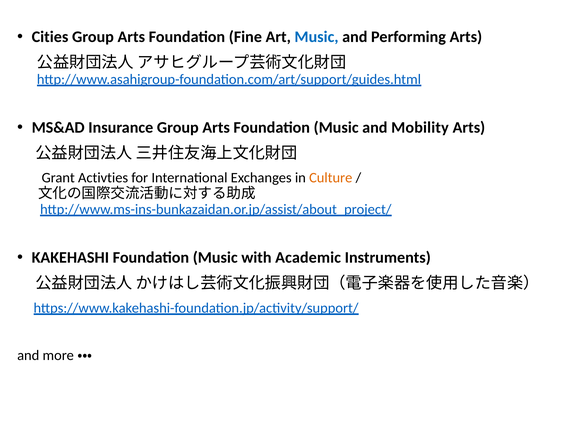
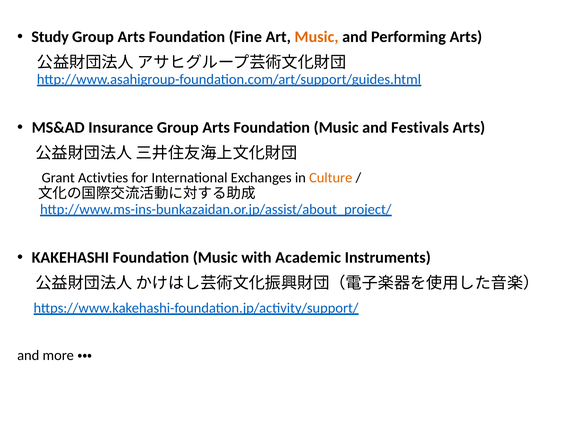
Cities: Cities -> Study
Music at (317, 37) colour: blue -> orange
Mobility: Mobility -> Festivals
